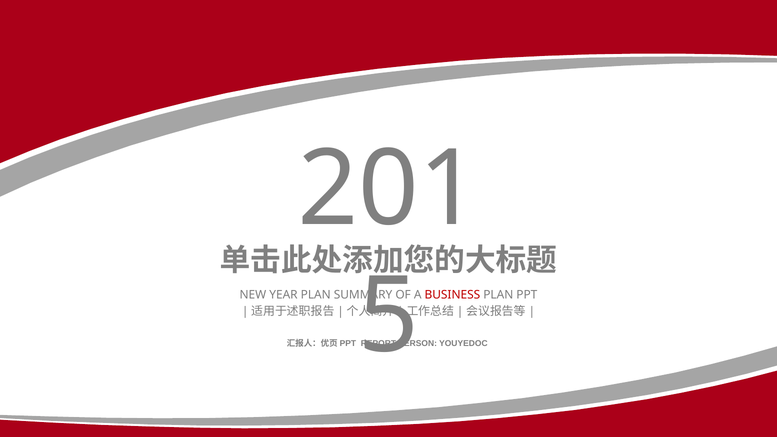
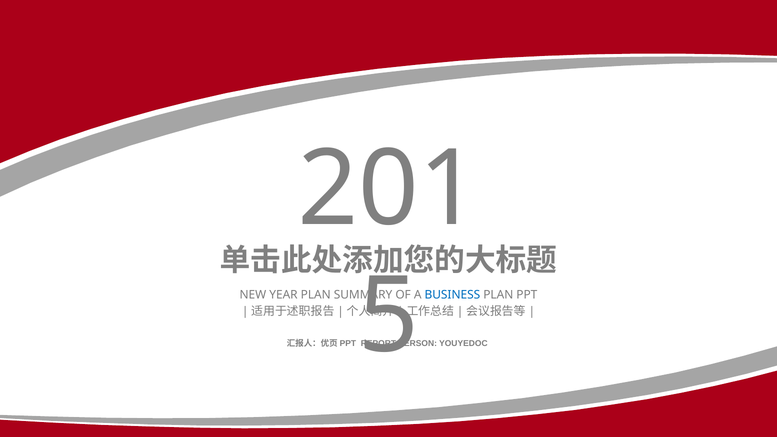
BUSINESS colour: red -> blue
